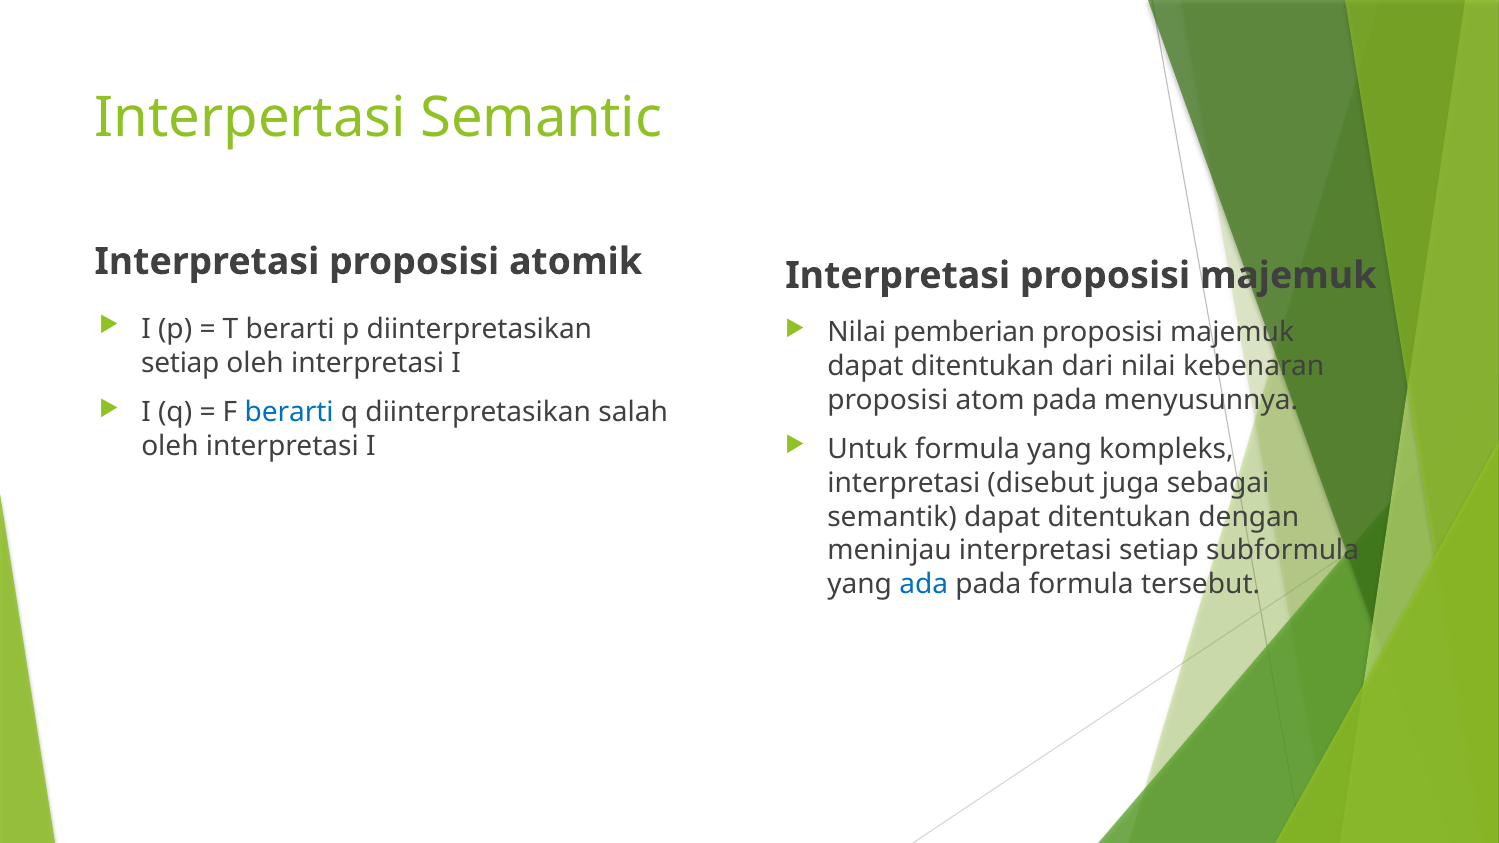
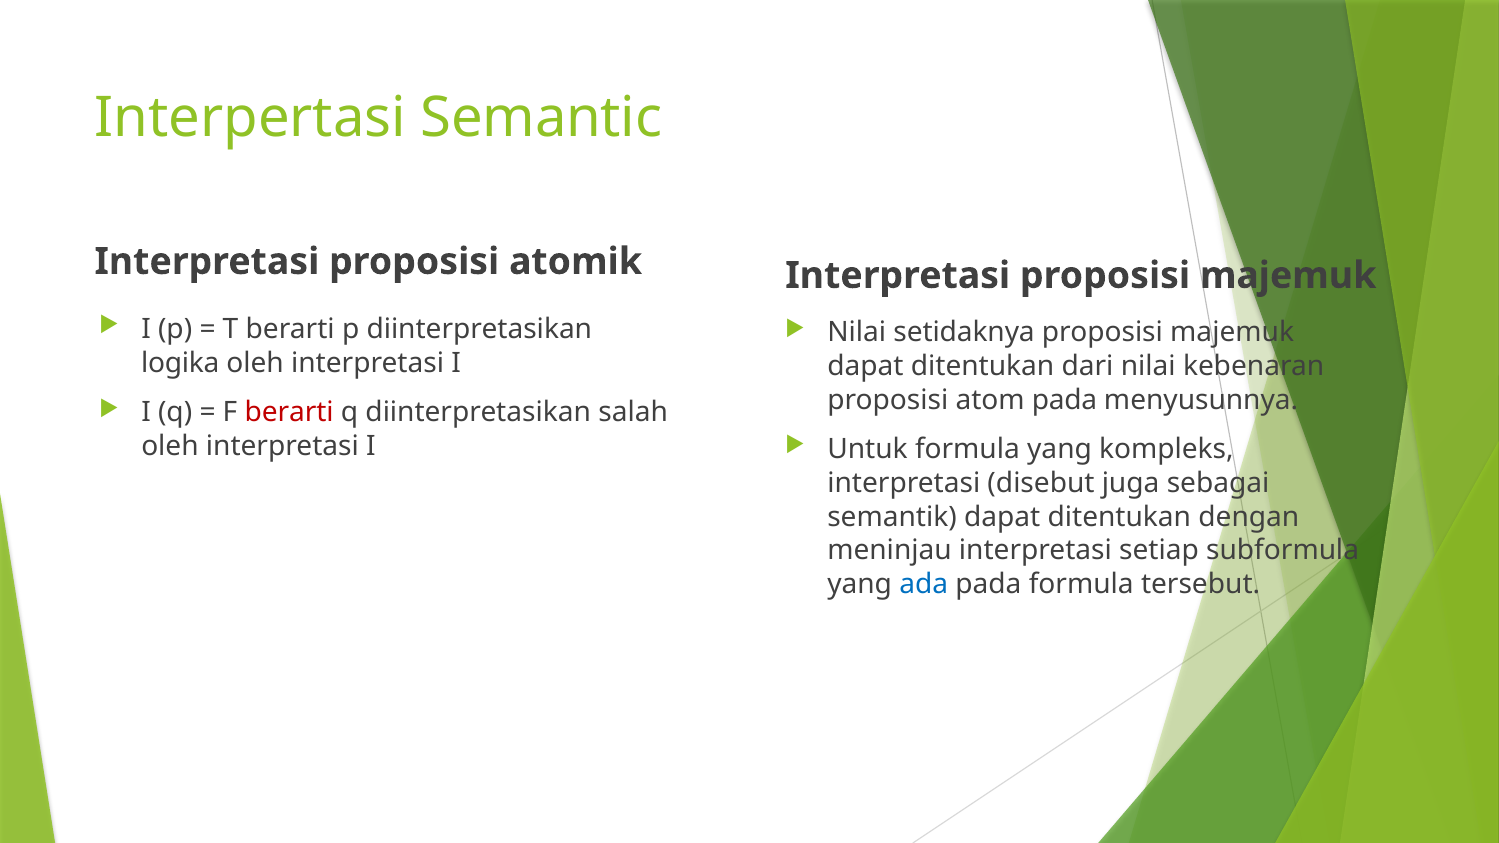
pemberian: pemberian -> setidaknya
setiap at (180, 363): setiap -> logika
berarti at (289, 413) colour: blue -> red
